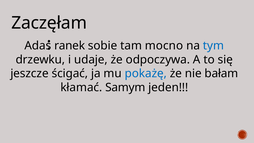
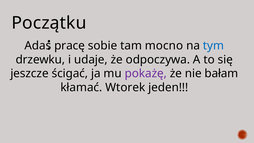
Zaczęłam: Zaczęłam -> Początku
ranek: ranek -> pracę
pokażę colour: blue -> purple
Samym: Samym -> Wtorek
